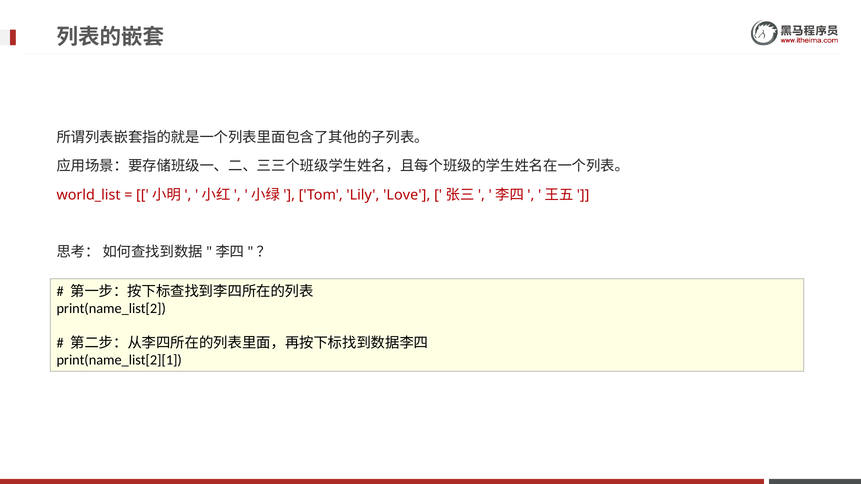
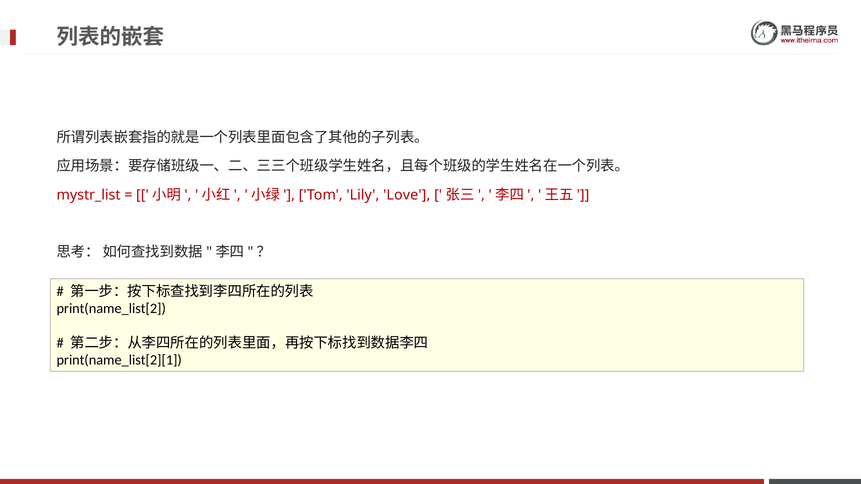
world_list: world_list -> mystr_list
